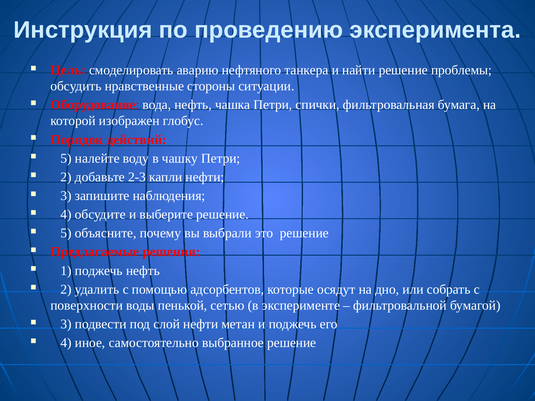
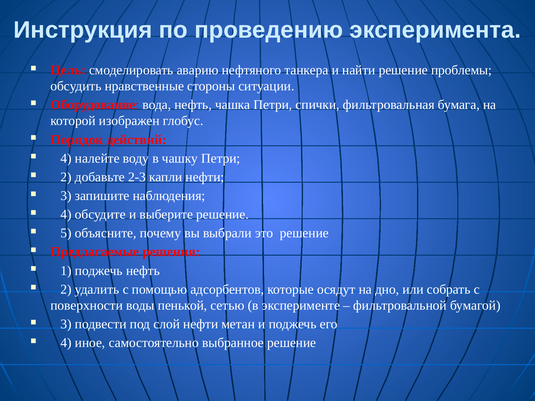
5 at (66, 158): 5 -> 4
